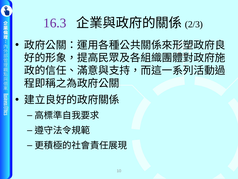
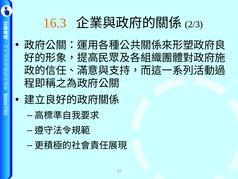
16.3 colour: purple -> orange
